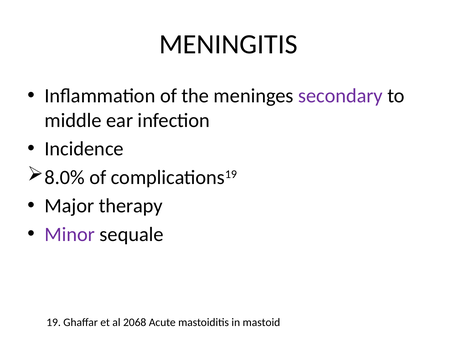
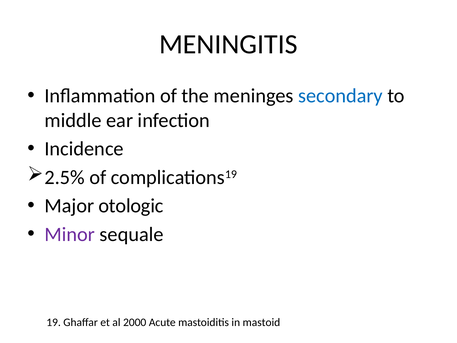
secondary colour: purple -> blue
8.0%: 8.0% -> 2.5%
therapy: therapy -> otologic
2068: 2068 -> 2000
